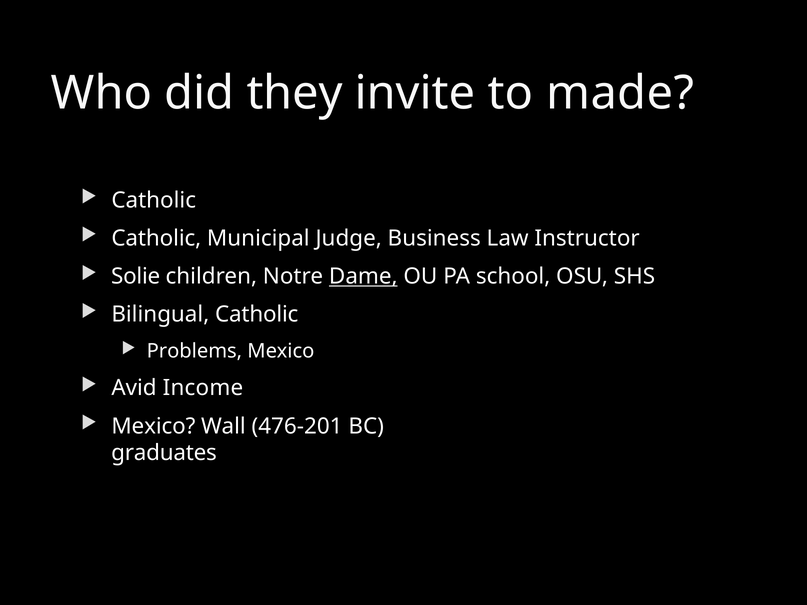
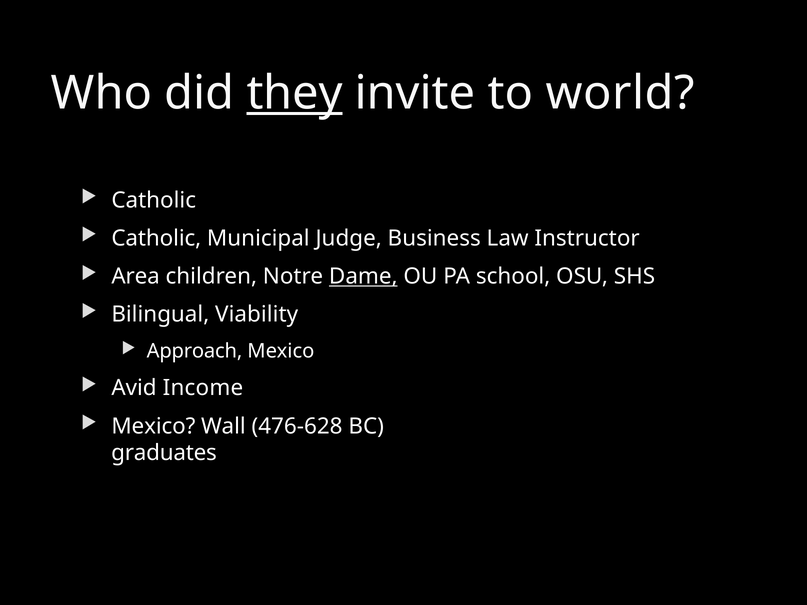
they underline: none -> present
made: made -> world
Solie: Solie -> Area
Bilingual Catholic: Catholic -> Viability
Problems: Problems -> Approach
476-201: 476-201 -> 476-628
